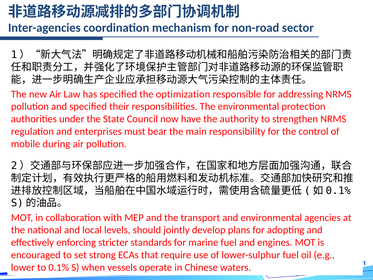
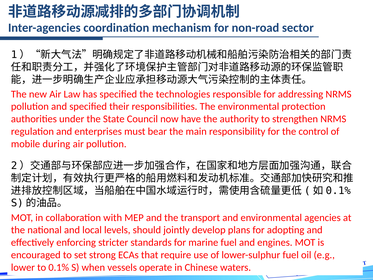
optimization: optimization -> technologies
